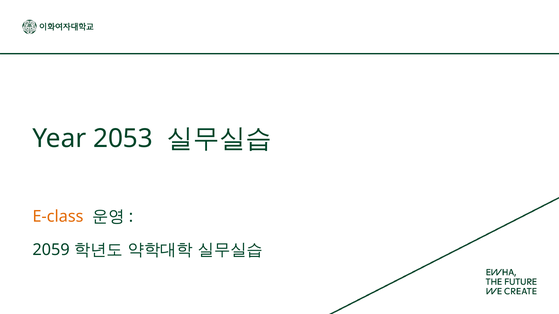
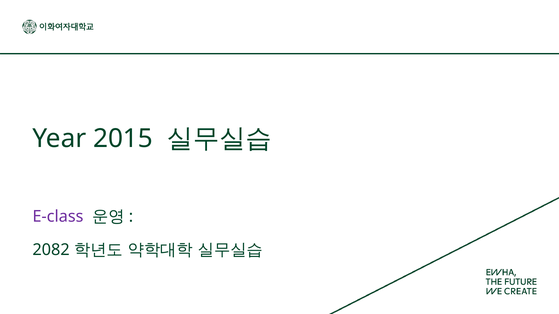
2053: 2053 -> 2015
E-class colour: orange -> purple
2059: 2059 -> 2082
